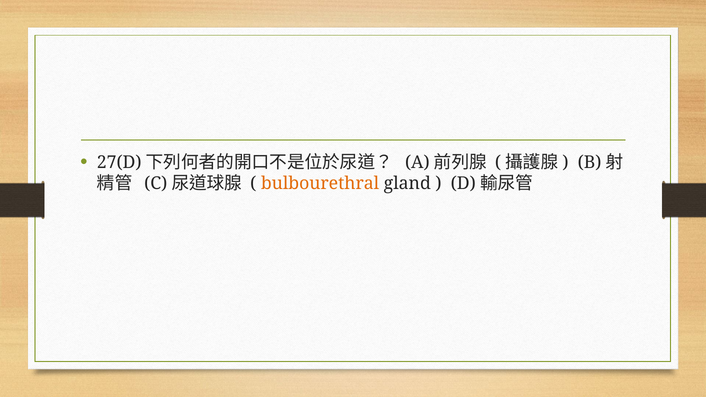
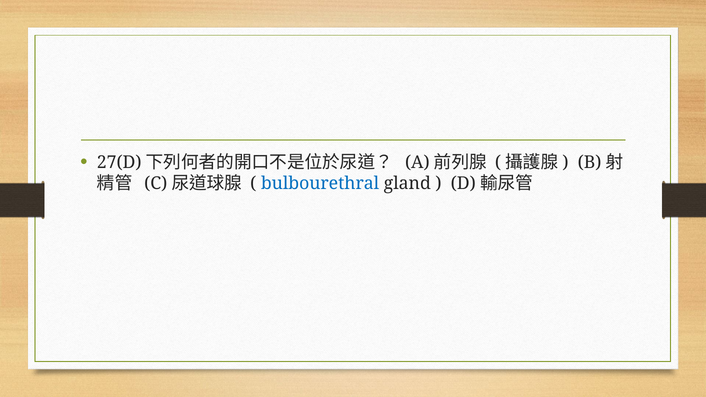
bulbourethral colour: orange -> blue
